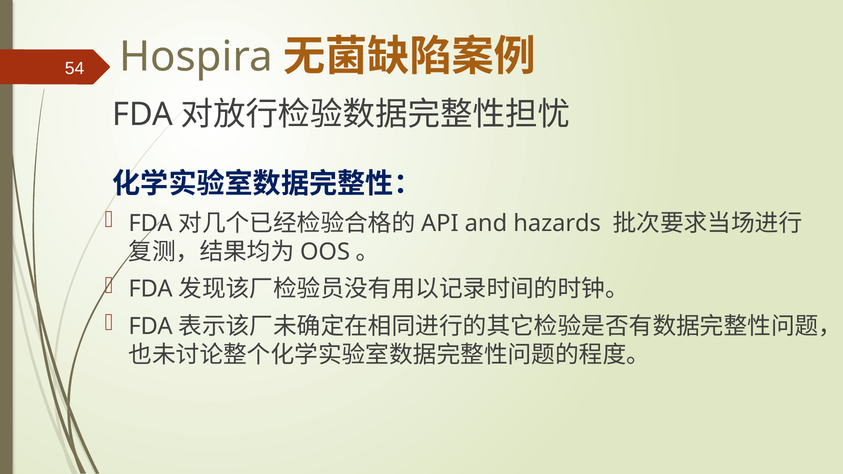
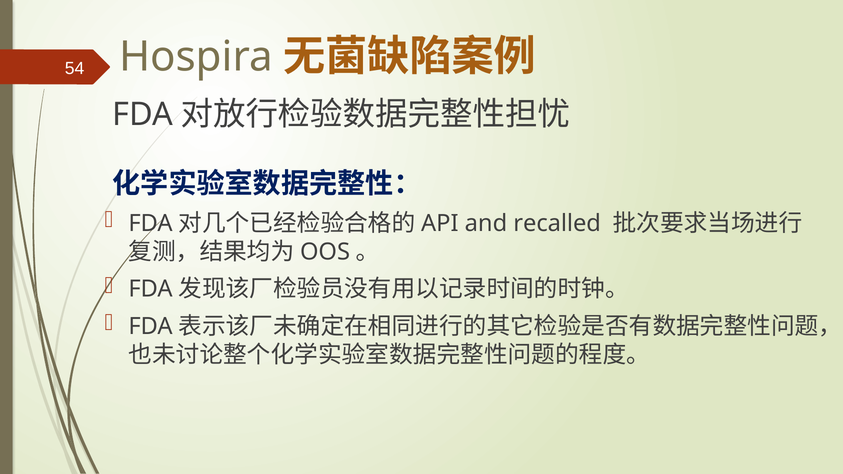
hazards: hazards -> recalled
